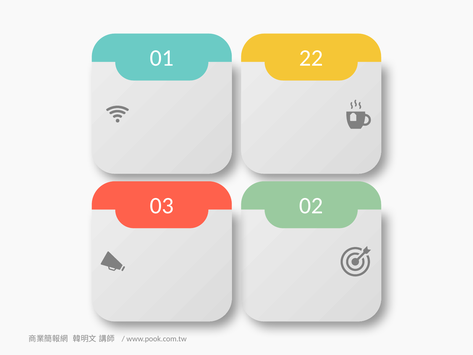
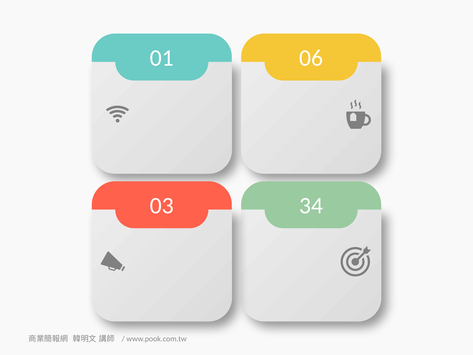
22: 22 -> 06
02: 02 -> 34
